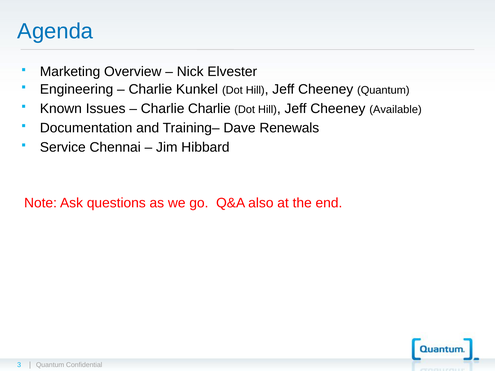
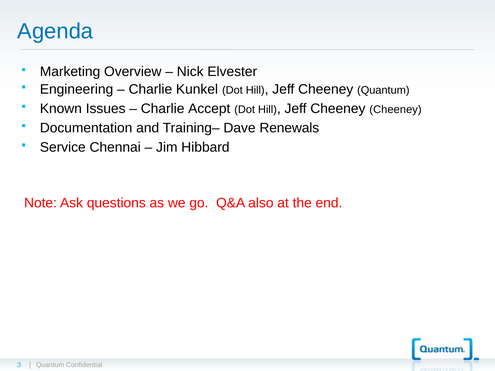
Charlie Charlie: Charlie -> Accept
Cheeney Available: Available -> Cheeney
